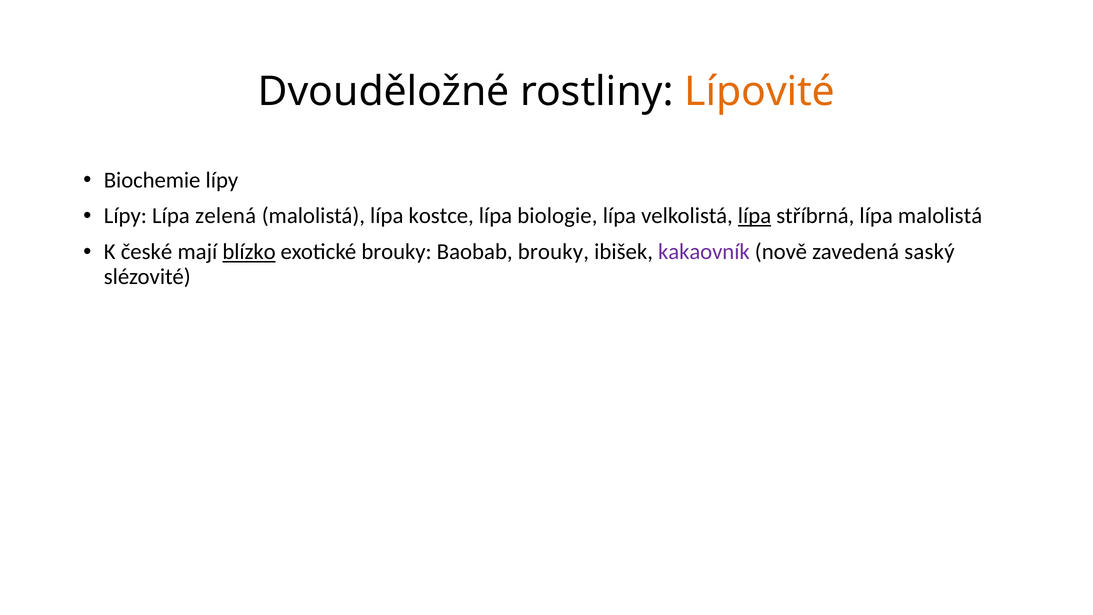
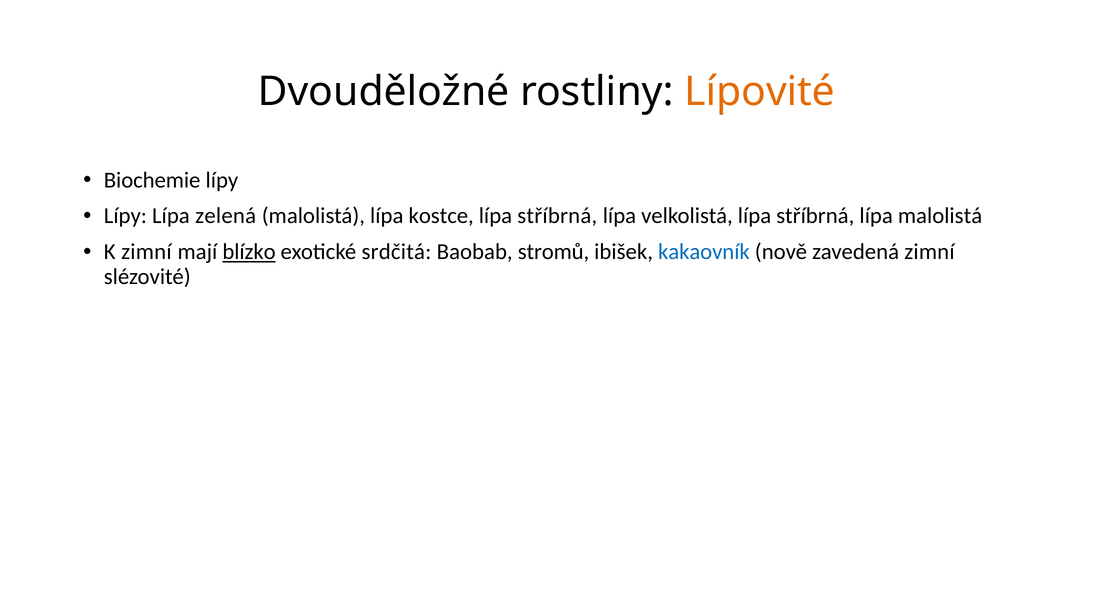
biologie at (557, 216): biologie -> stříbrná
lípa at (755, 216) underline: present -> none
K české: české -> zimní
exotické brouky: brouky -> srdčitá
Baobab brouky: brouky -> stromů
kakaovník colour: purple -> blue
zavedená saský: saský -> zimní
